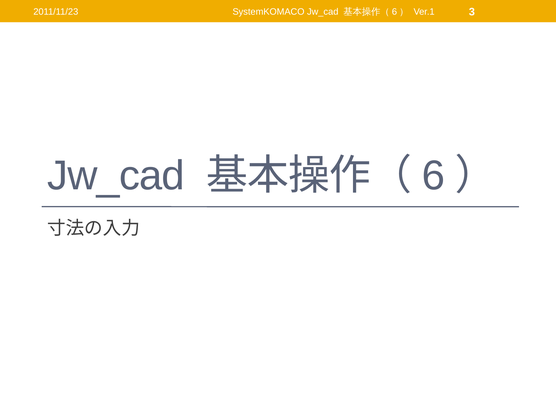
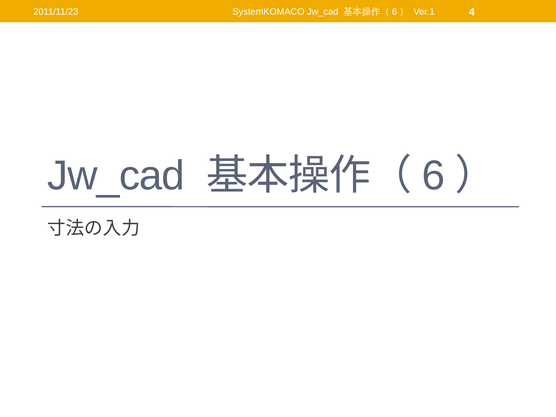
3: 3 -> 4
